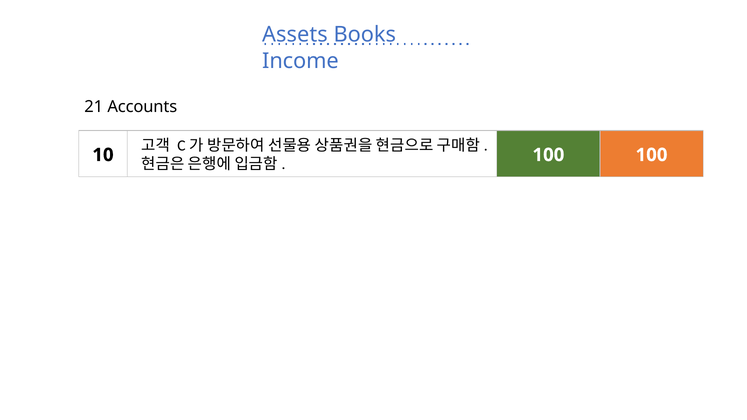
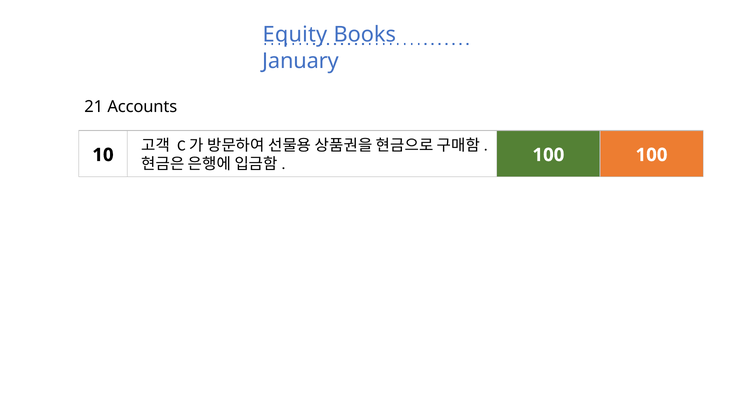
Assets: Assets -> Equity
Income at (300, 61): Income -> January
